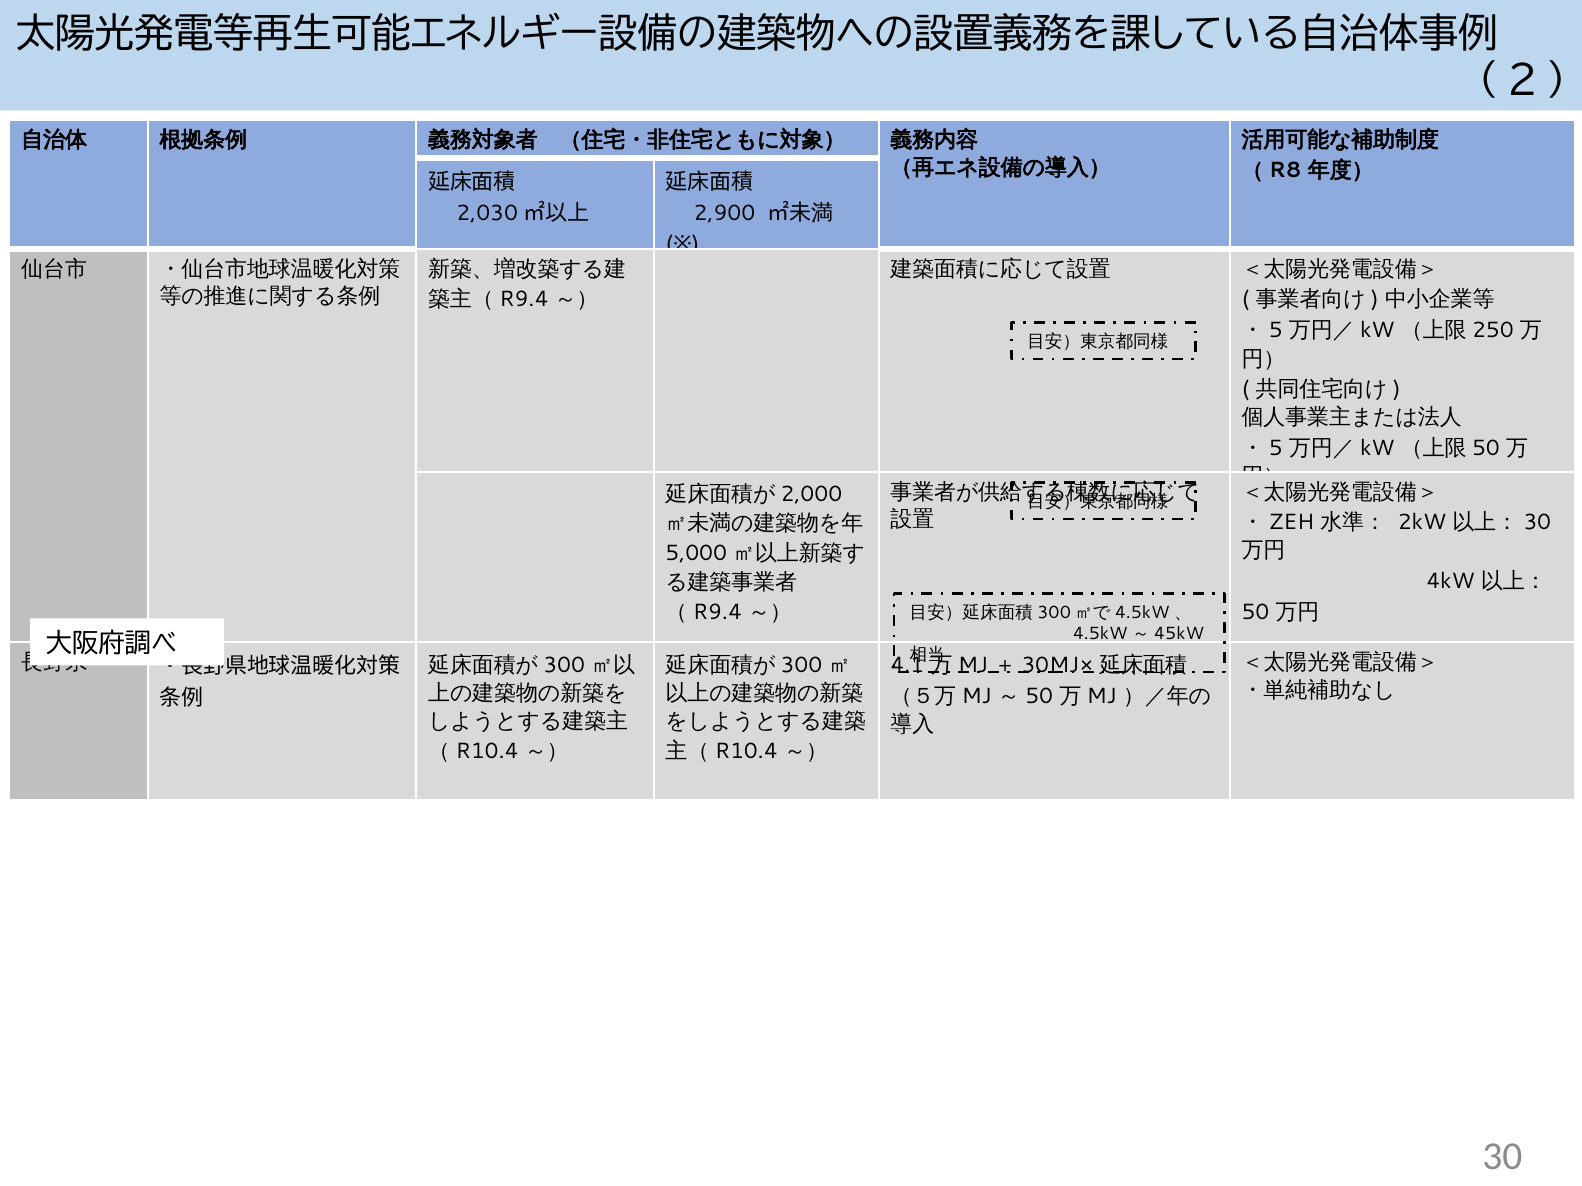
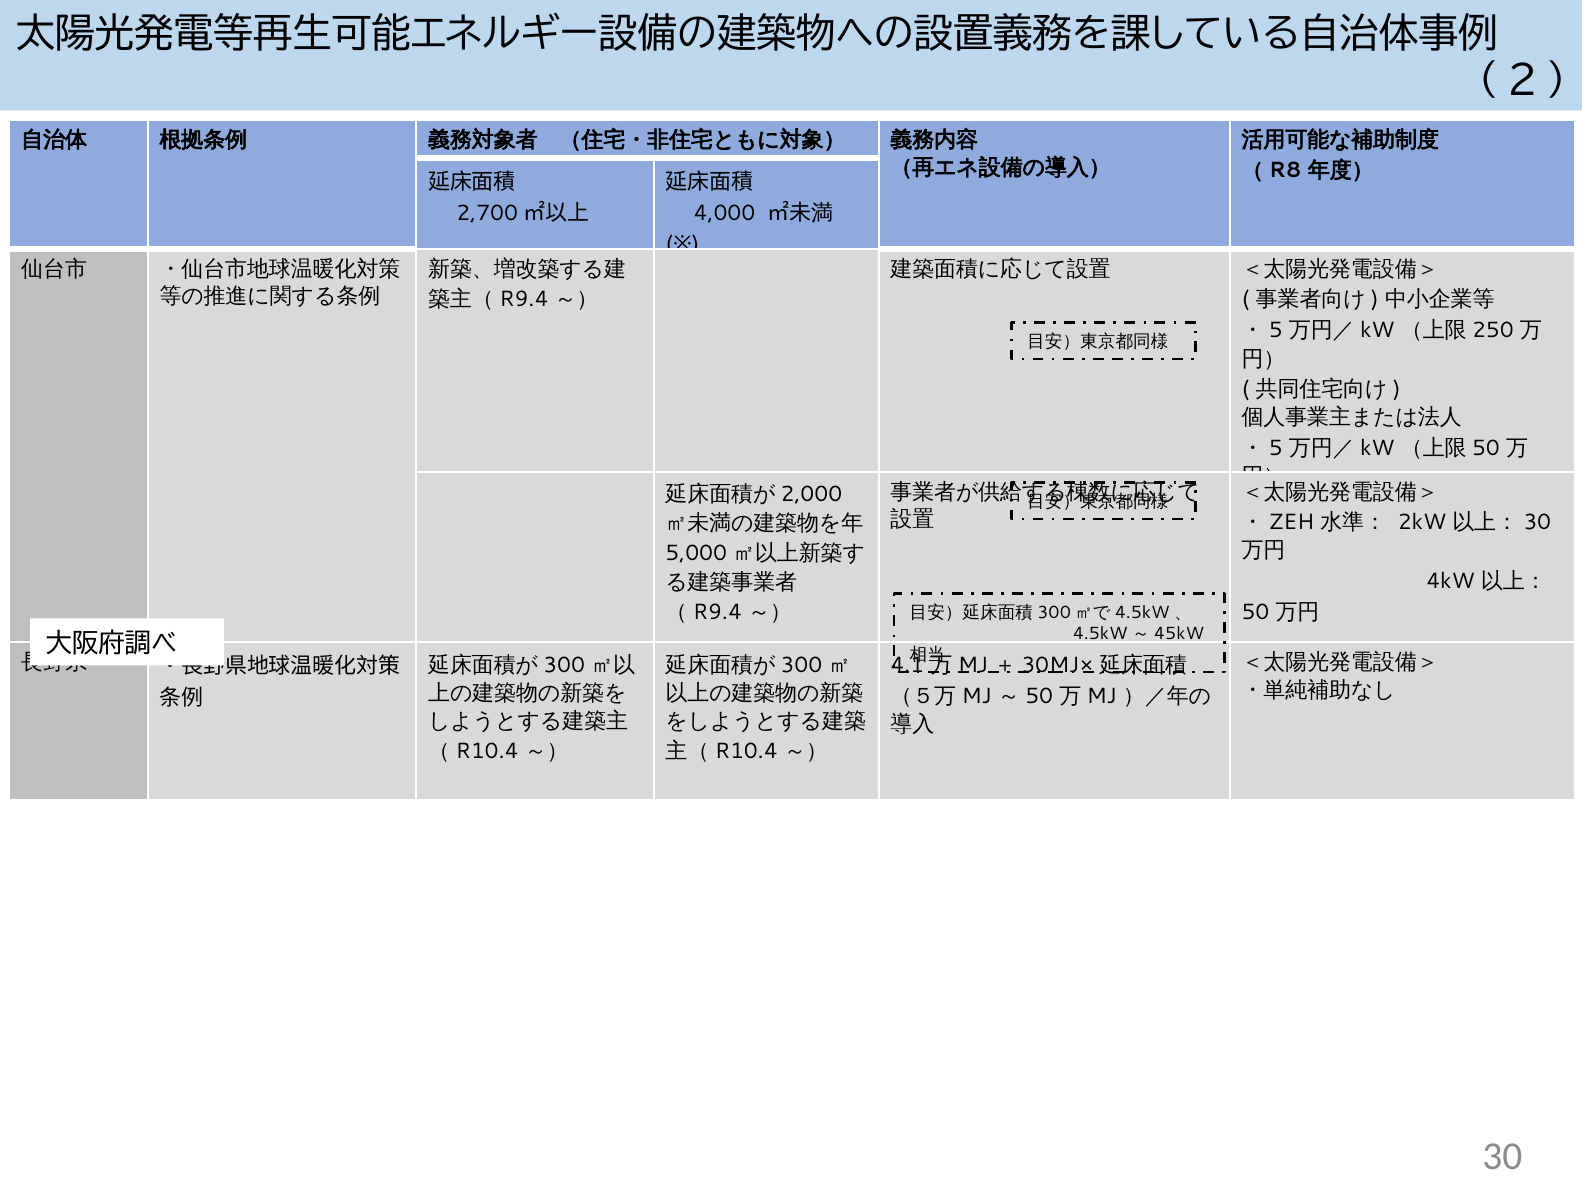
2,030: 2,030 -> 2,700
2,900: 2,900 -> 4,000
